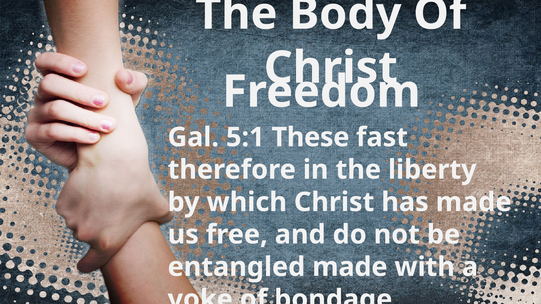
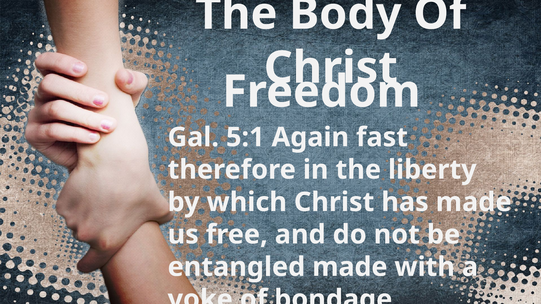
These: These -> Again
